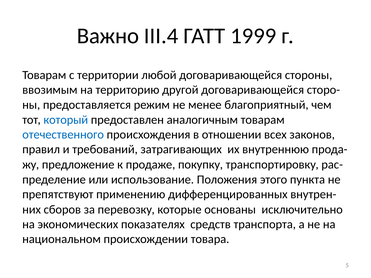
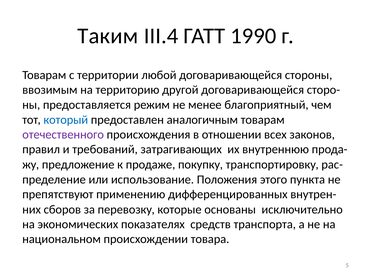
Важно: Важно -> Таким
1999: 1999 -> 1990
отечественного colour: blue -> purple
